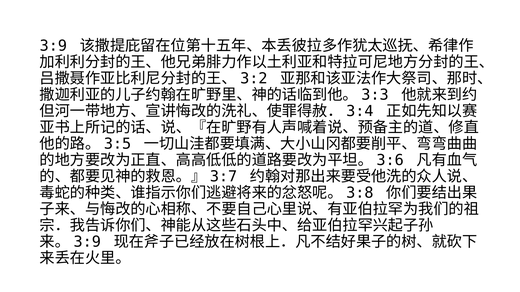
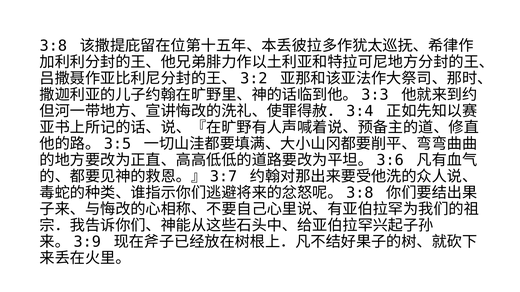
3:9: 3:9 -> 3:8
